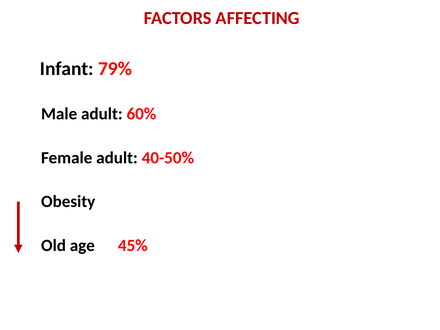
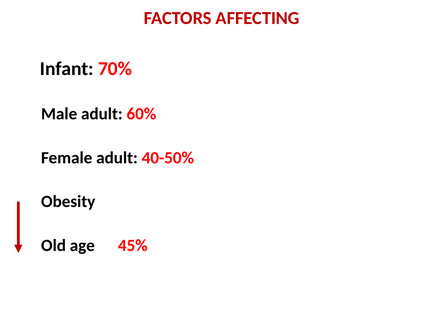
79%: 79% -> 70%
